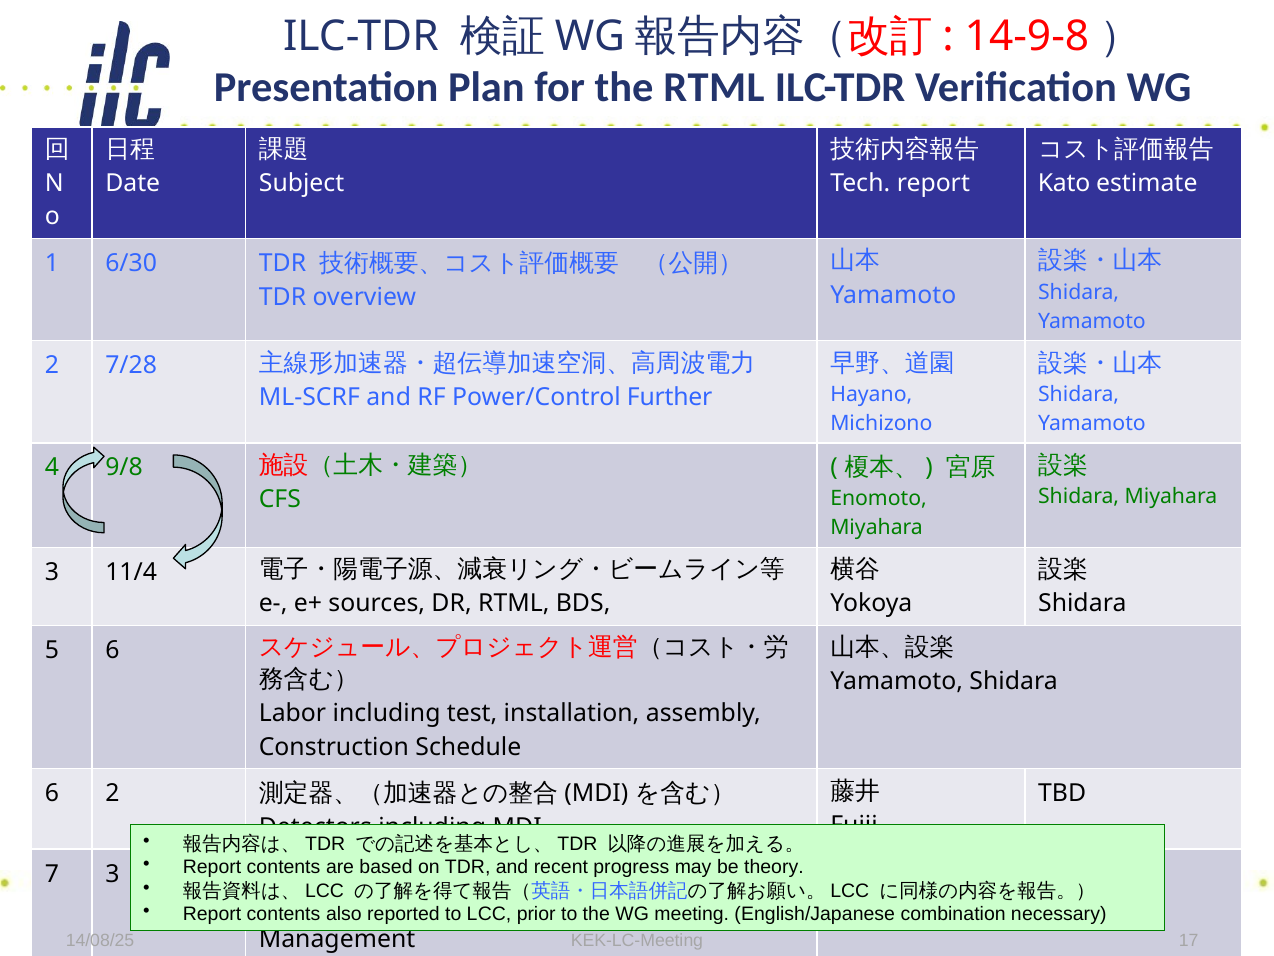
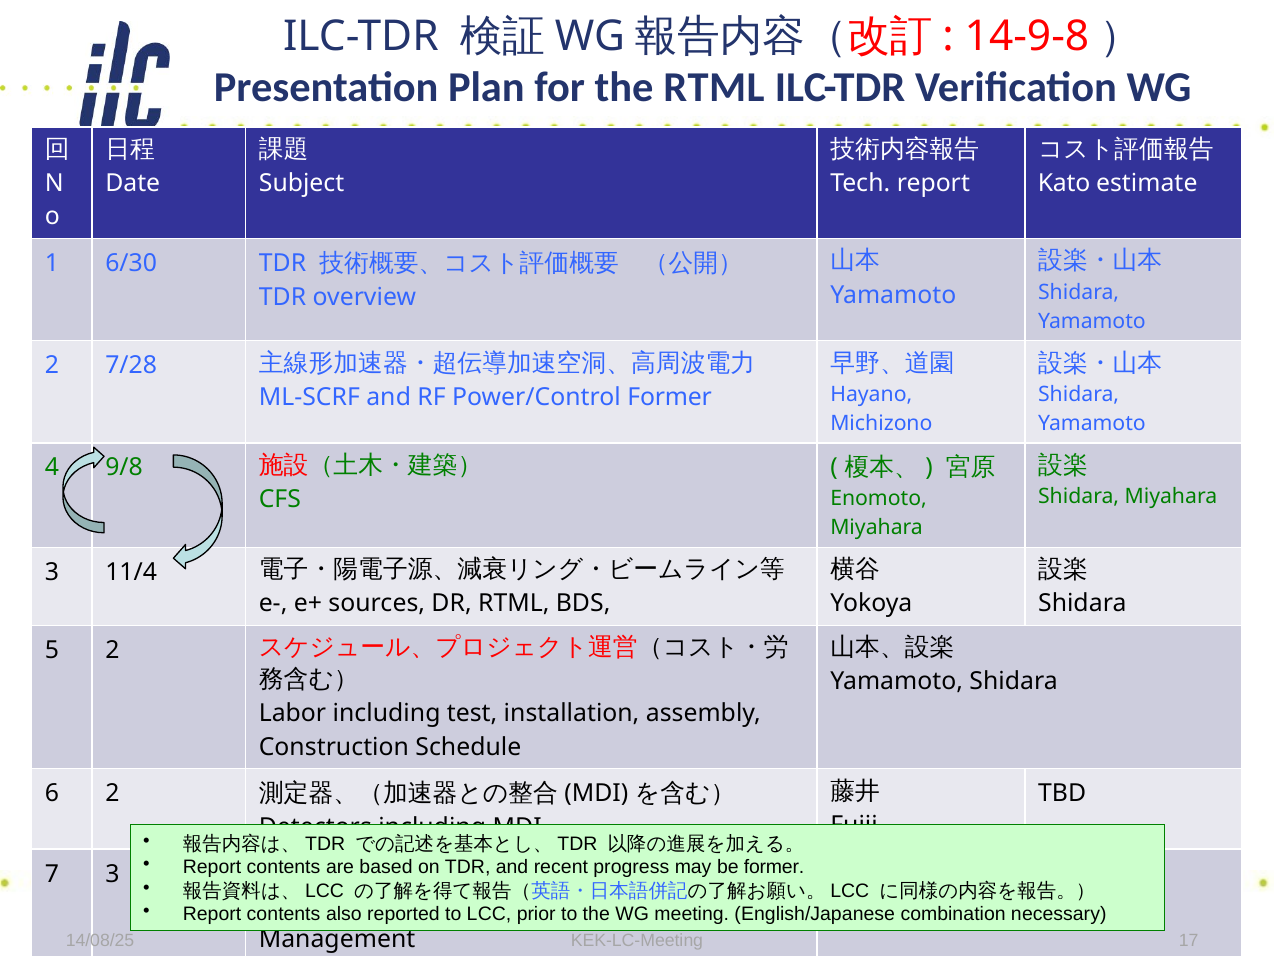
Power/Control Further: Further -> Former
5 6: 6 -> 2
be theory: theory -> former
